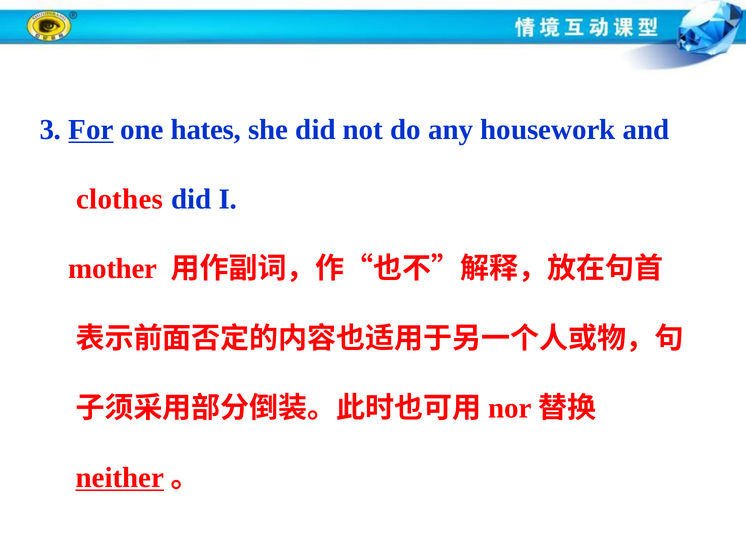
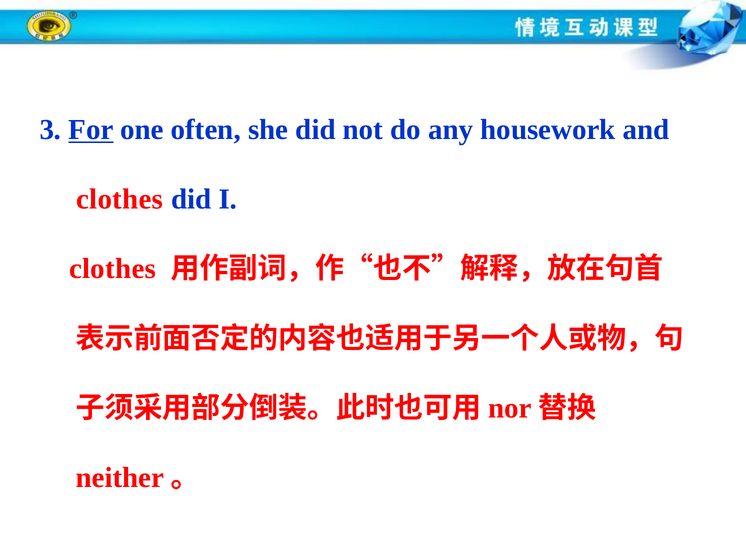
hates: hates -> often
mother at (113, 269): mother -> clothes
neither underline: present -> none
